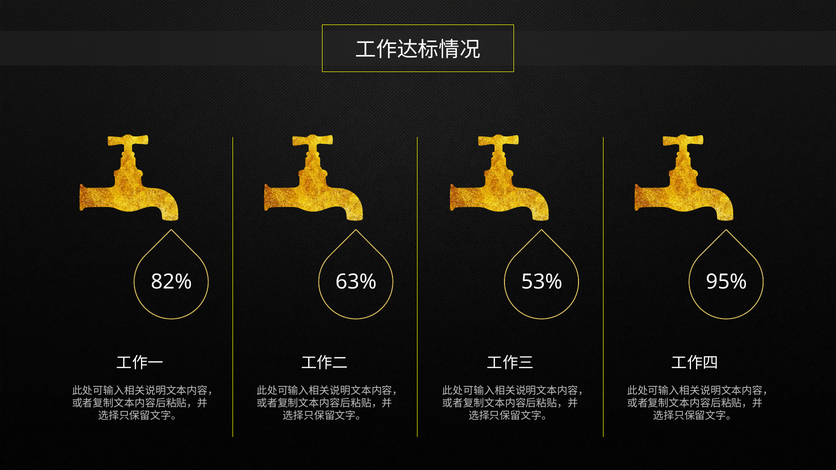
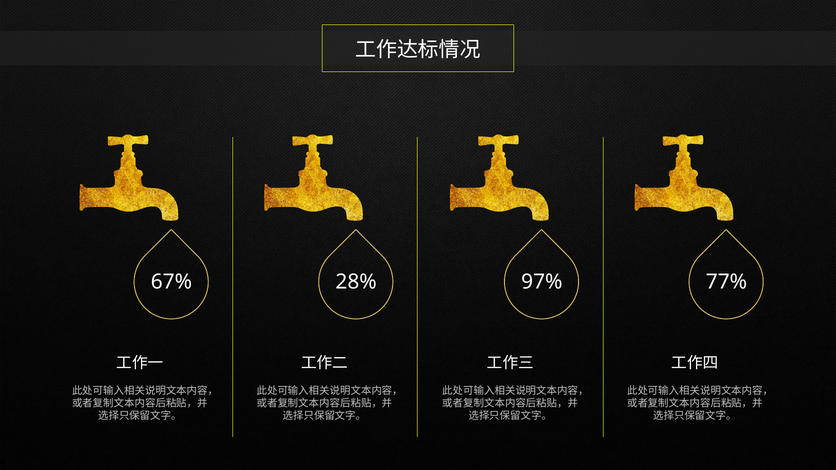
82%: 82% -> 67%
63%: 63% -> 28%
53%: 53% -> 97%
95%: 95% -> 77%
